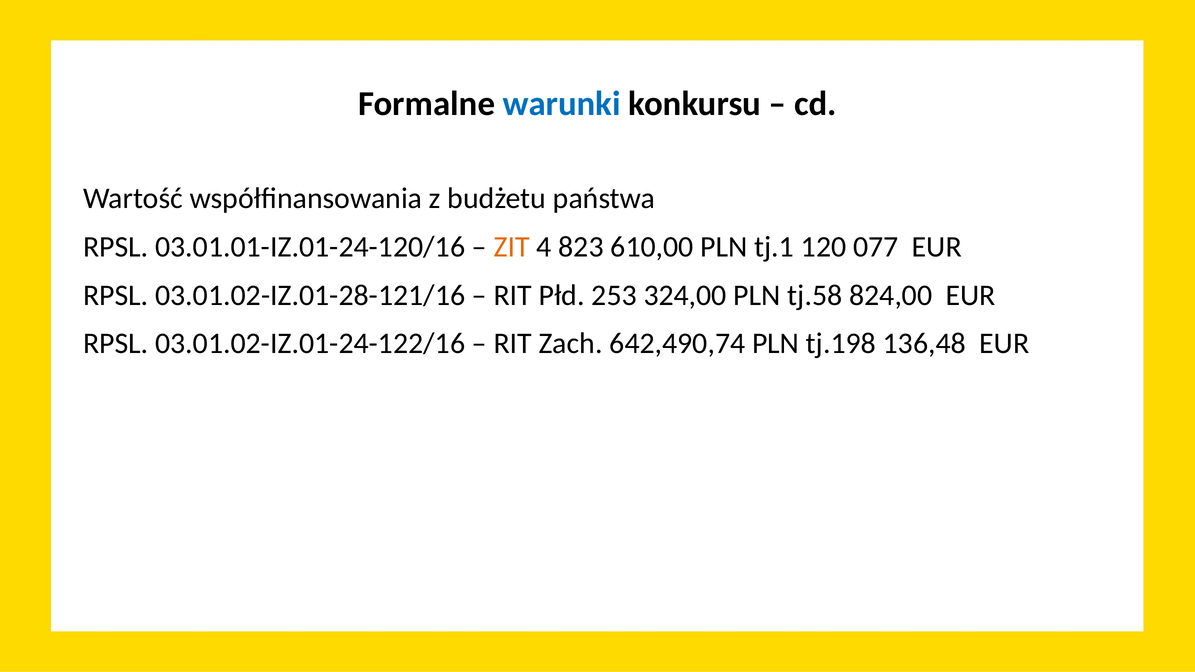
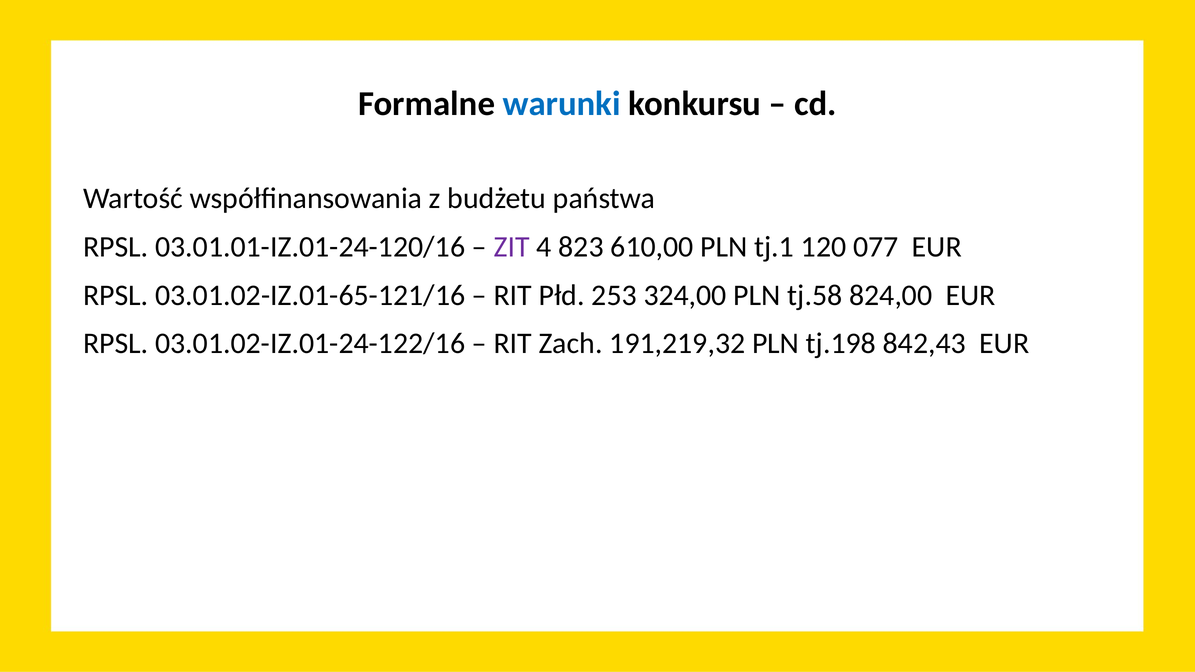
ZIT colour: orange -> purple
03.01.02-IZ.01-28-121/16: 03.01.02-IZ.01-28-121/16 -> 03.01.02-IZ.01-65-121/16
642,490,74: 642,490,74 -> 191,219,32
136,48: 136,48 -> 842,43
